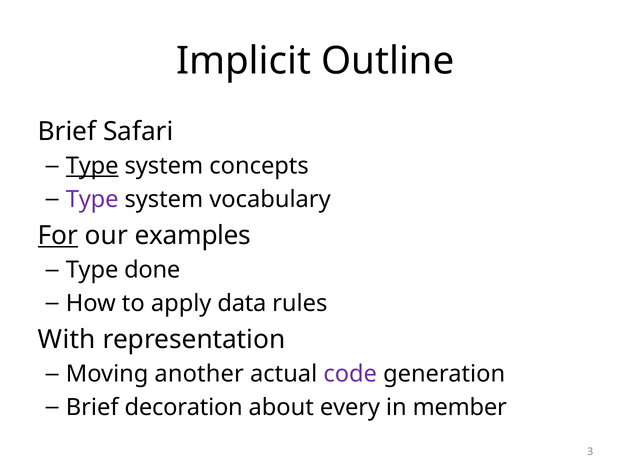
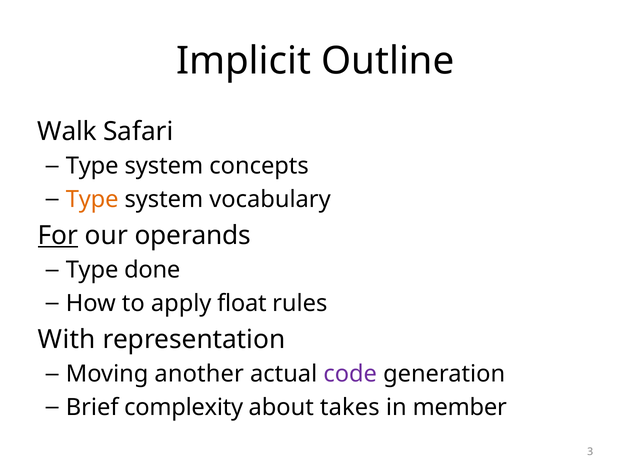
Brief at (67, 131): Brief -> Walk
Type at (92, 166) underline: present -> none
Type at (92, 199) colour: purple -> orange
examples: examples -> operands
data: data -> float
decoration: decoration -> complexity
every: every -> takes
